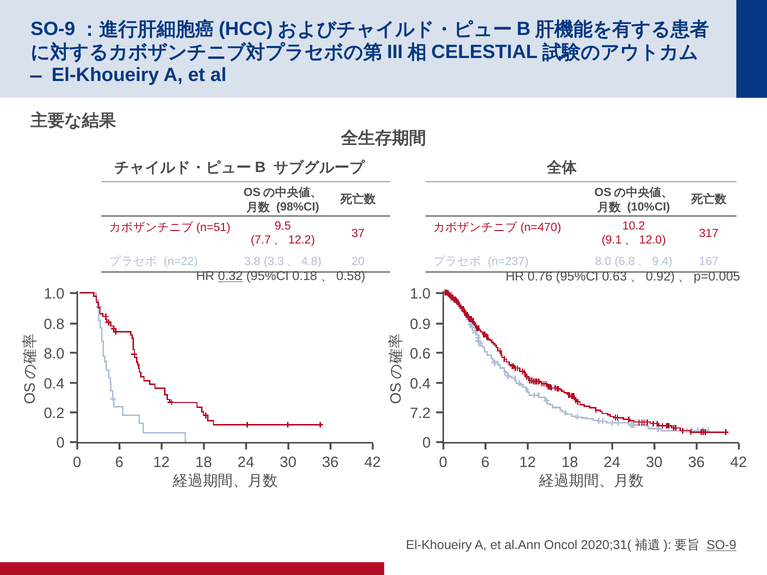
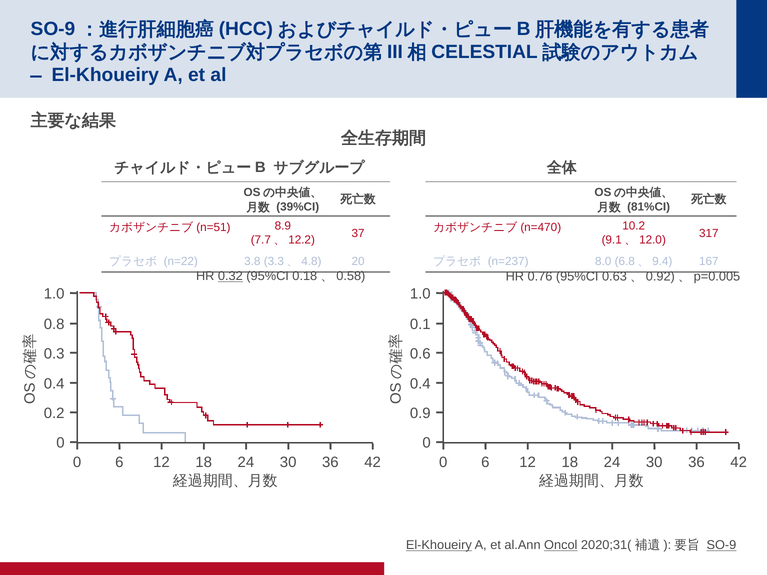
98%CI: 98%CI -> 39%CI
10%CI: 10%CI -> 81%CI
9.5: 9.5 -> 8.9
0.9: 0.9 -> 0.1
8.0 at (54, 354): 8.0 -> 0.3
7.2: 7.2 -> 0.9
El-Khoueiry at (439, 545) underline: none -> present
Oncol underline: none -> present
